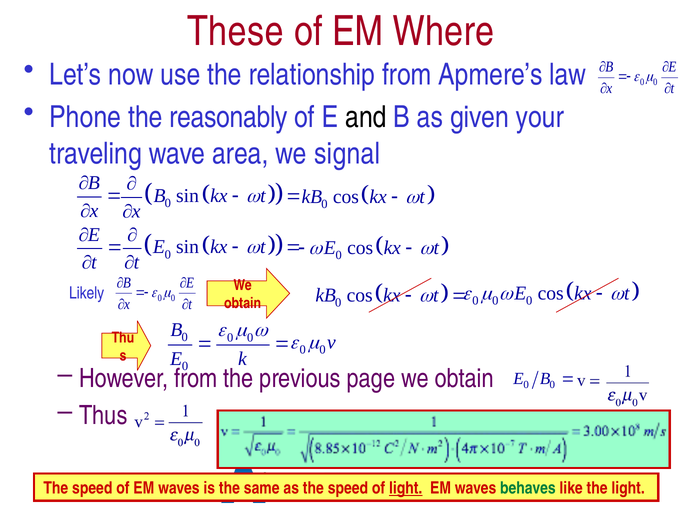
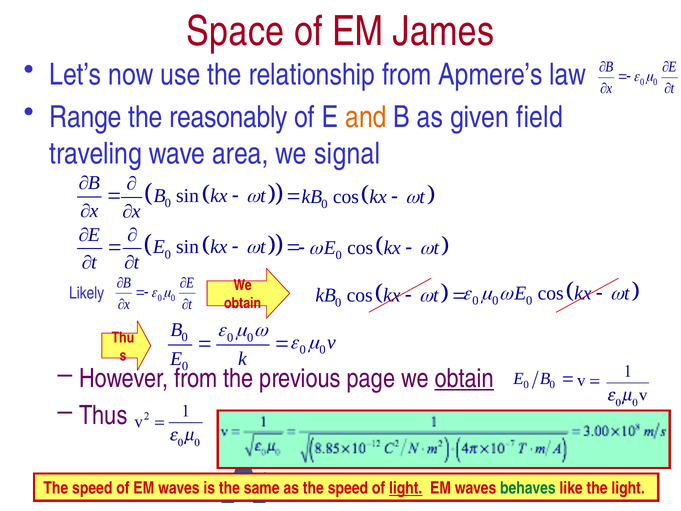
These: These -> Space
Where: Where -> James
Phone: Phone -> Range
and colour: black -> orange
your: your -> field
obtain at (464, 378) underline: none -> present
